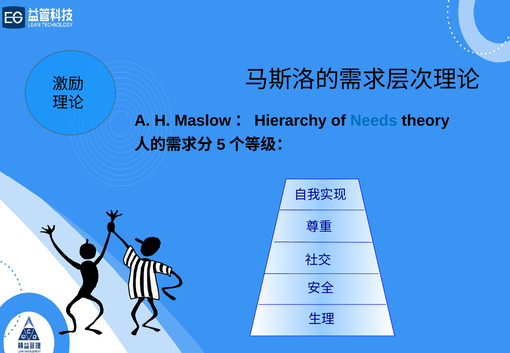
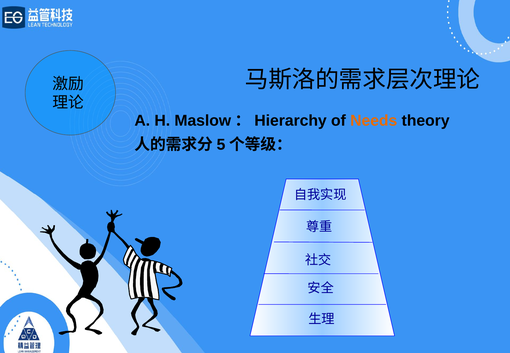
Needs colour: blue -> orange
